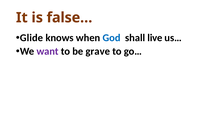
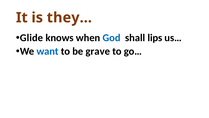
false…: false… -> they…
live: live -> lips
want colour: purple -> blue
